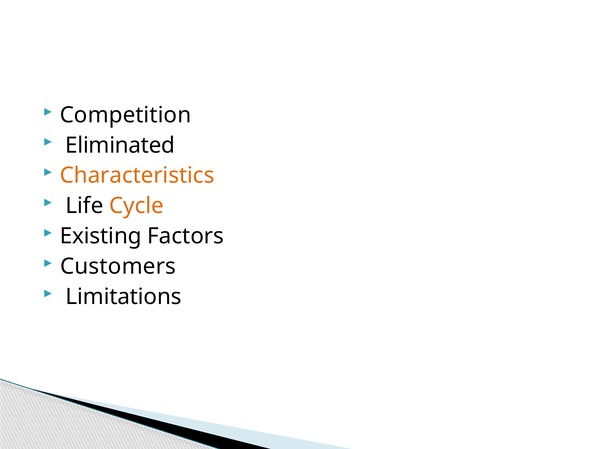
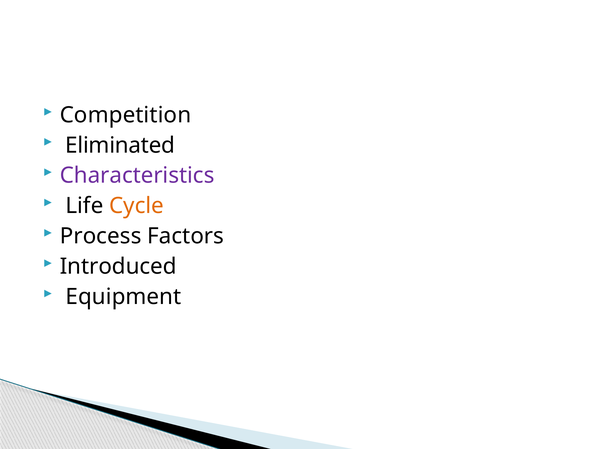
Characteristics colour: orange -> purple
Existing: Existing -> Process
Customers: Customers -> Introduced
Limitations: Limitations -> Equipment
